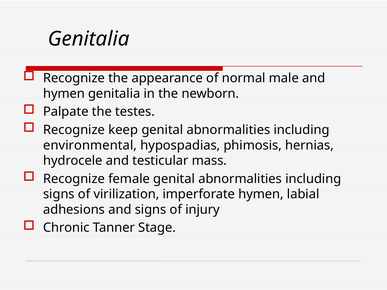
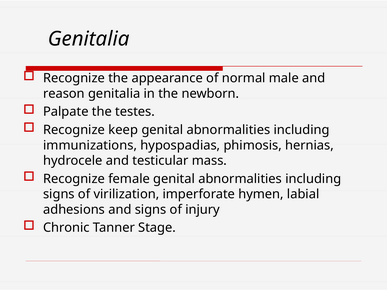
hymen at (64, 94): hymen -> reason
environmental: environmental -> immunizations
